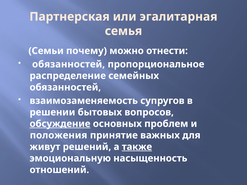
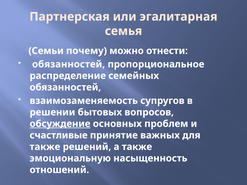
положения: положения -> счастливые
живут at (45, 147): живут -> также
также at (137, 147) underline: present -> none
